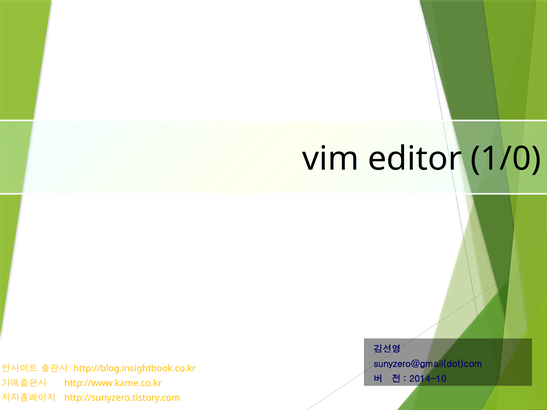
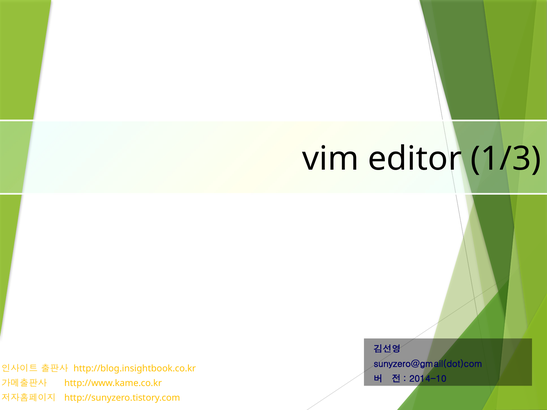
1/0: 1/0 -> 1/3
